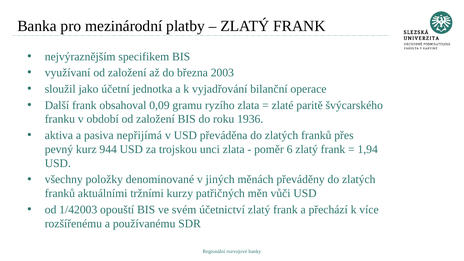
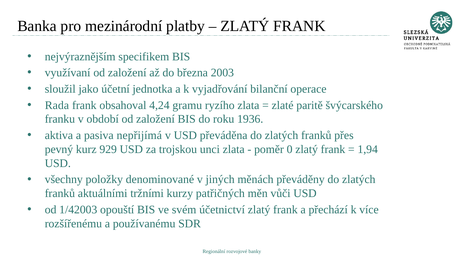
Další: Další -> Rada
0,09: 0,09 -> 4,24
944: 944 -> 929
6: 6 -> 0
